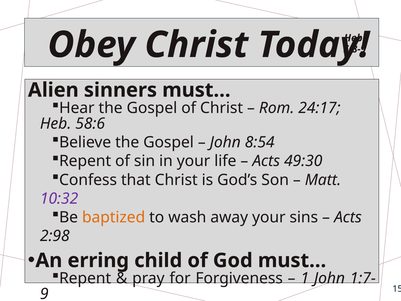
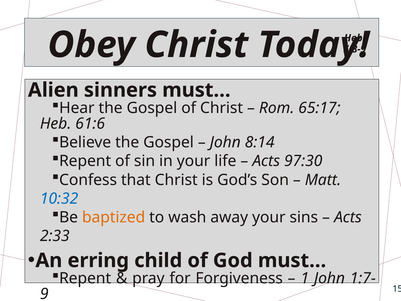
24:17: 24:17 -> 65:17
58:6: 58:6 -> 61:6
8:54: 8:54 -> 8:14
49:30: 49:30 -> 97:30
10:32 colour: purple -> blue
2:98: 2:98 -> 2:33
